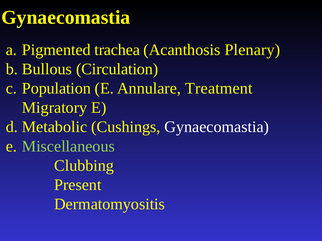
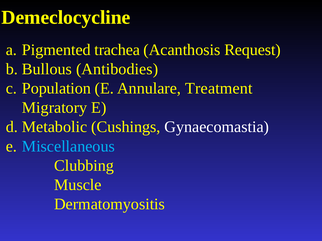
Gynaecomastia at (66, 17): Gynaecomastia -> Demeclocycline
Plenary: Plenary -> Request
Circulation: Circulation -> Antibodies
Miscellaneous colour: light green -> light blue
Present: Present -> Muscle
